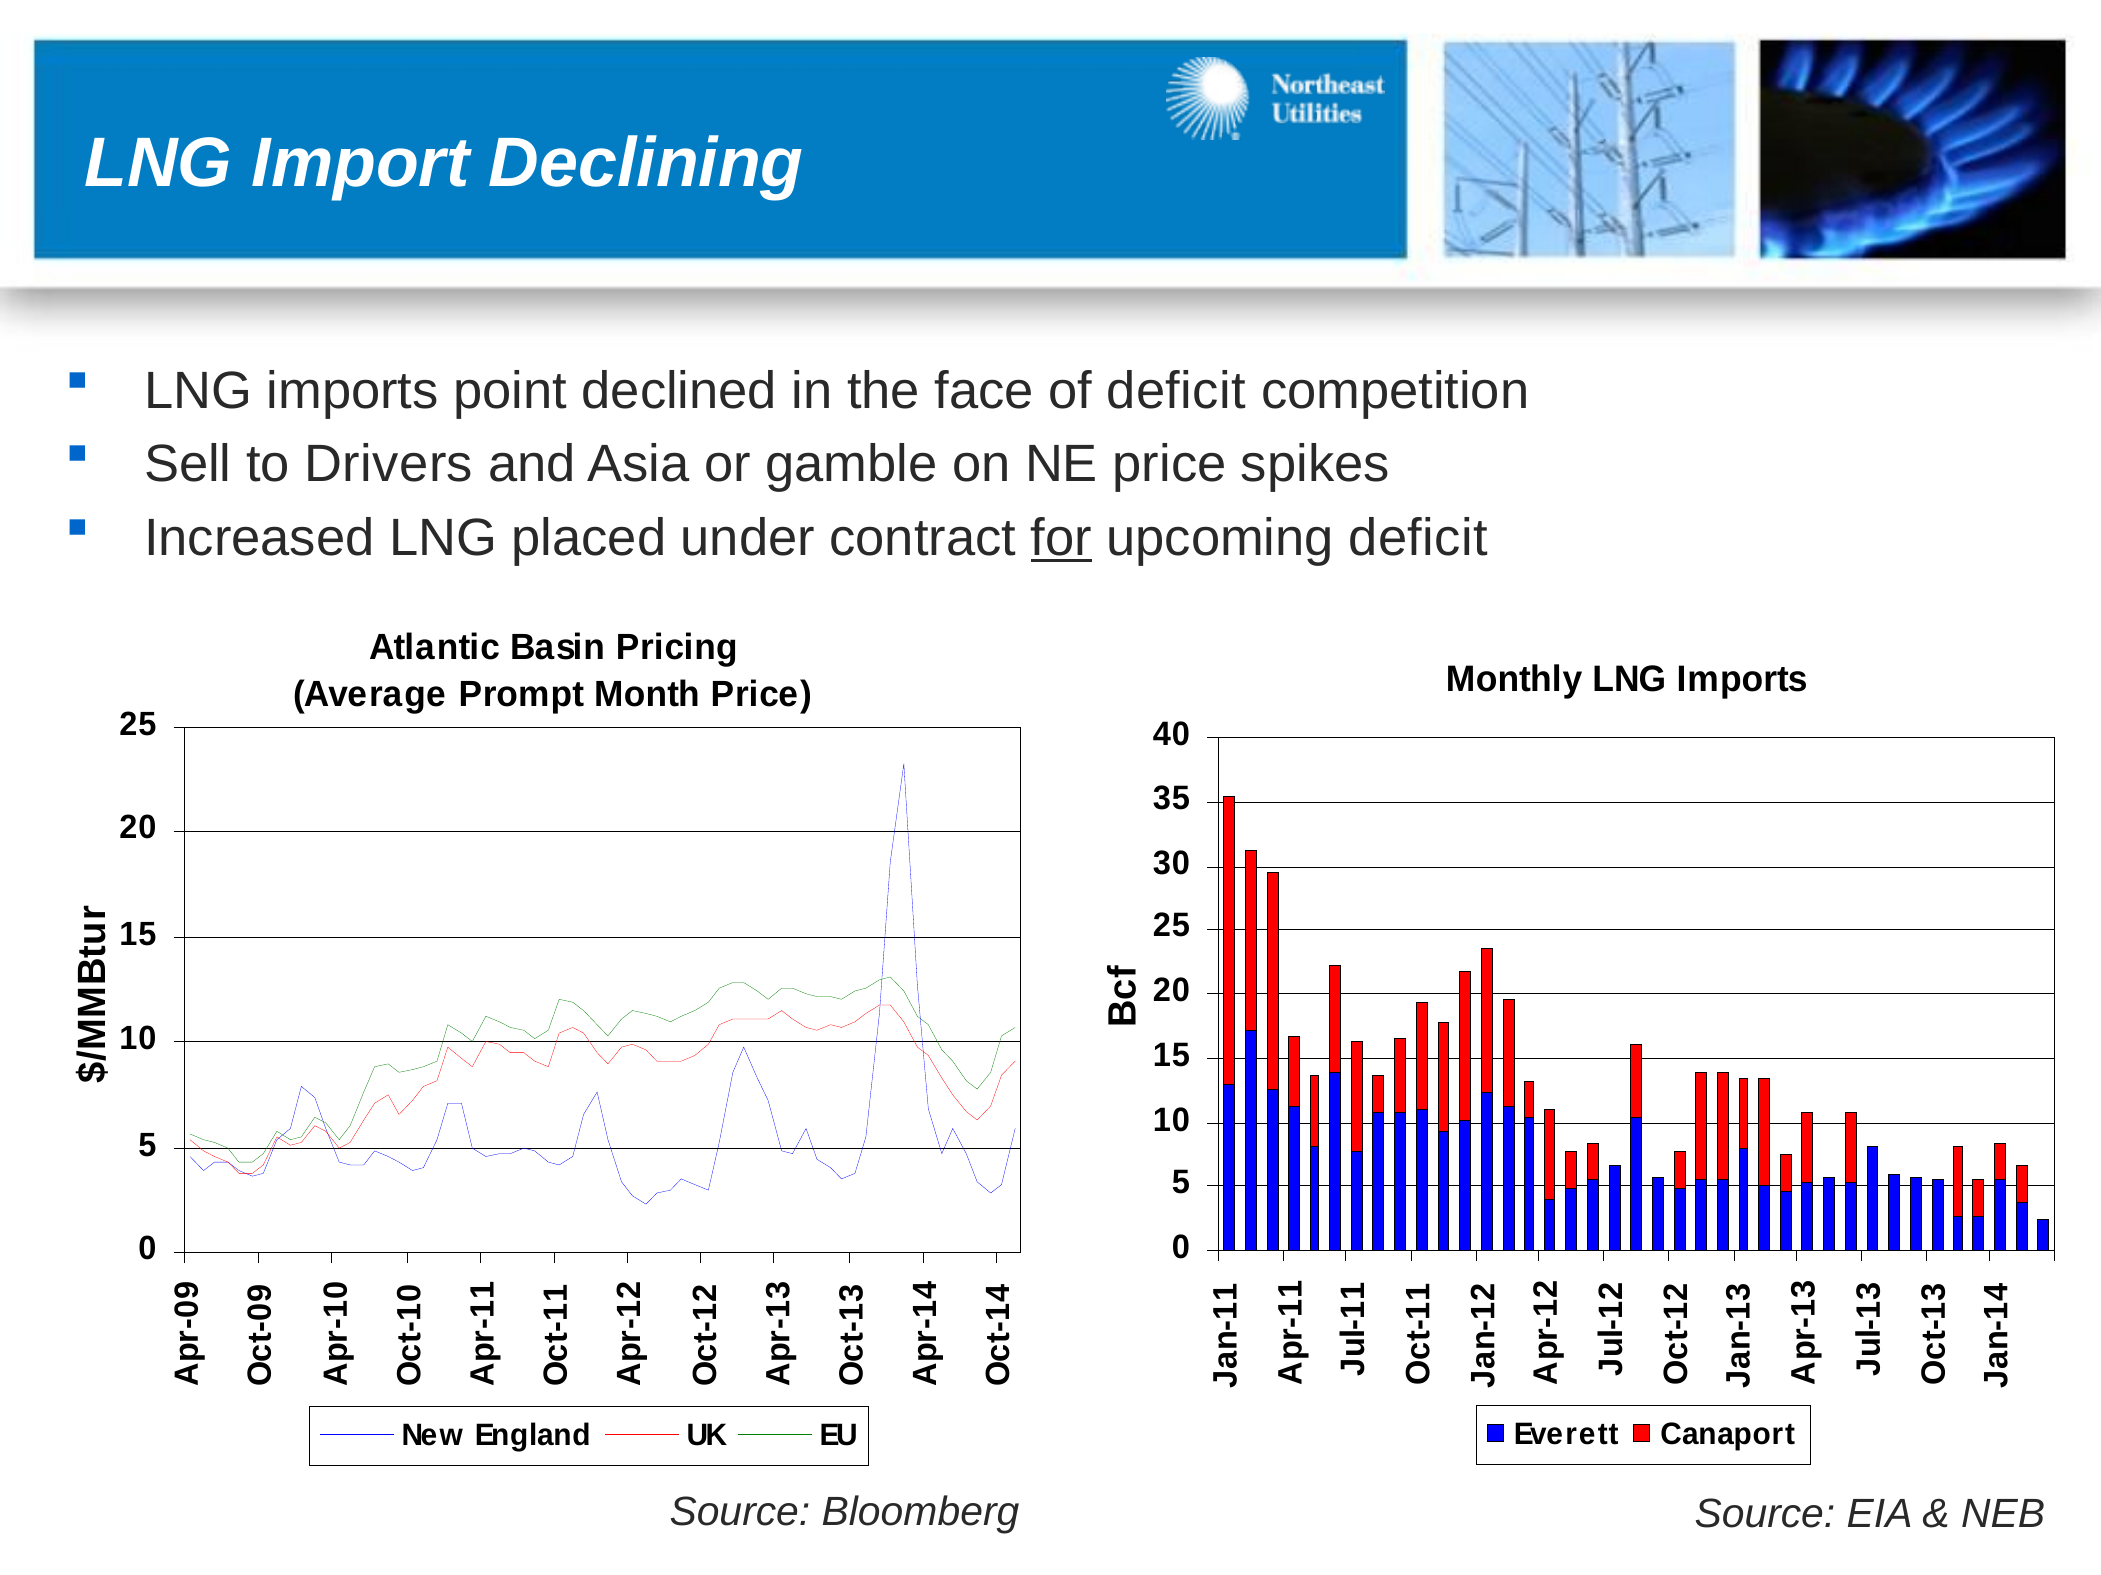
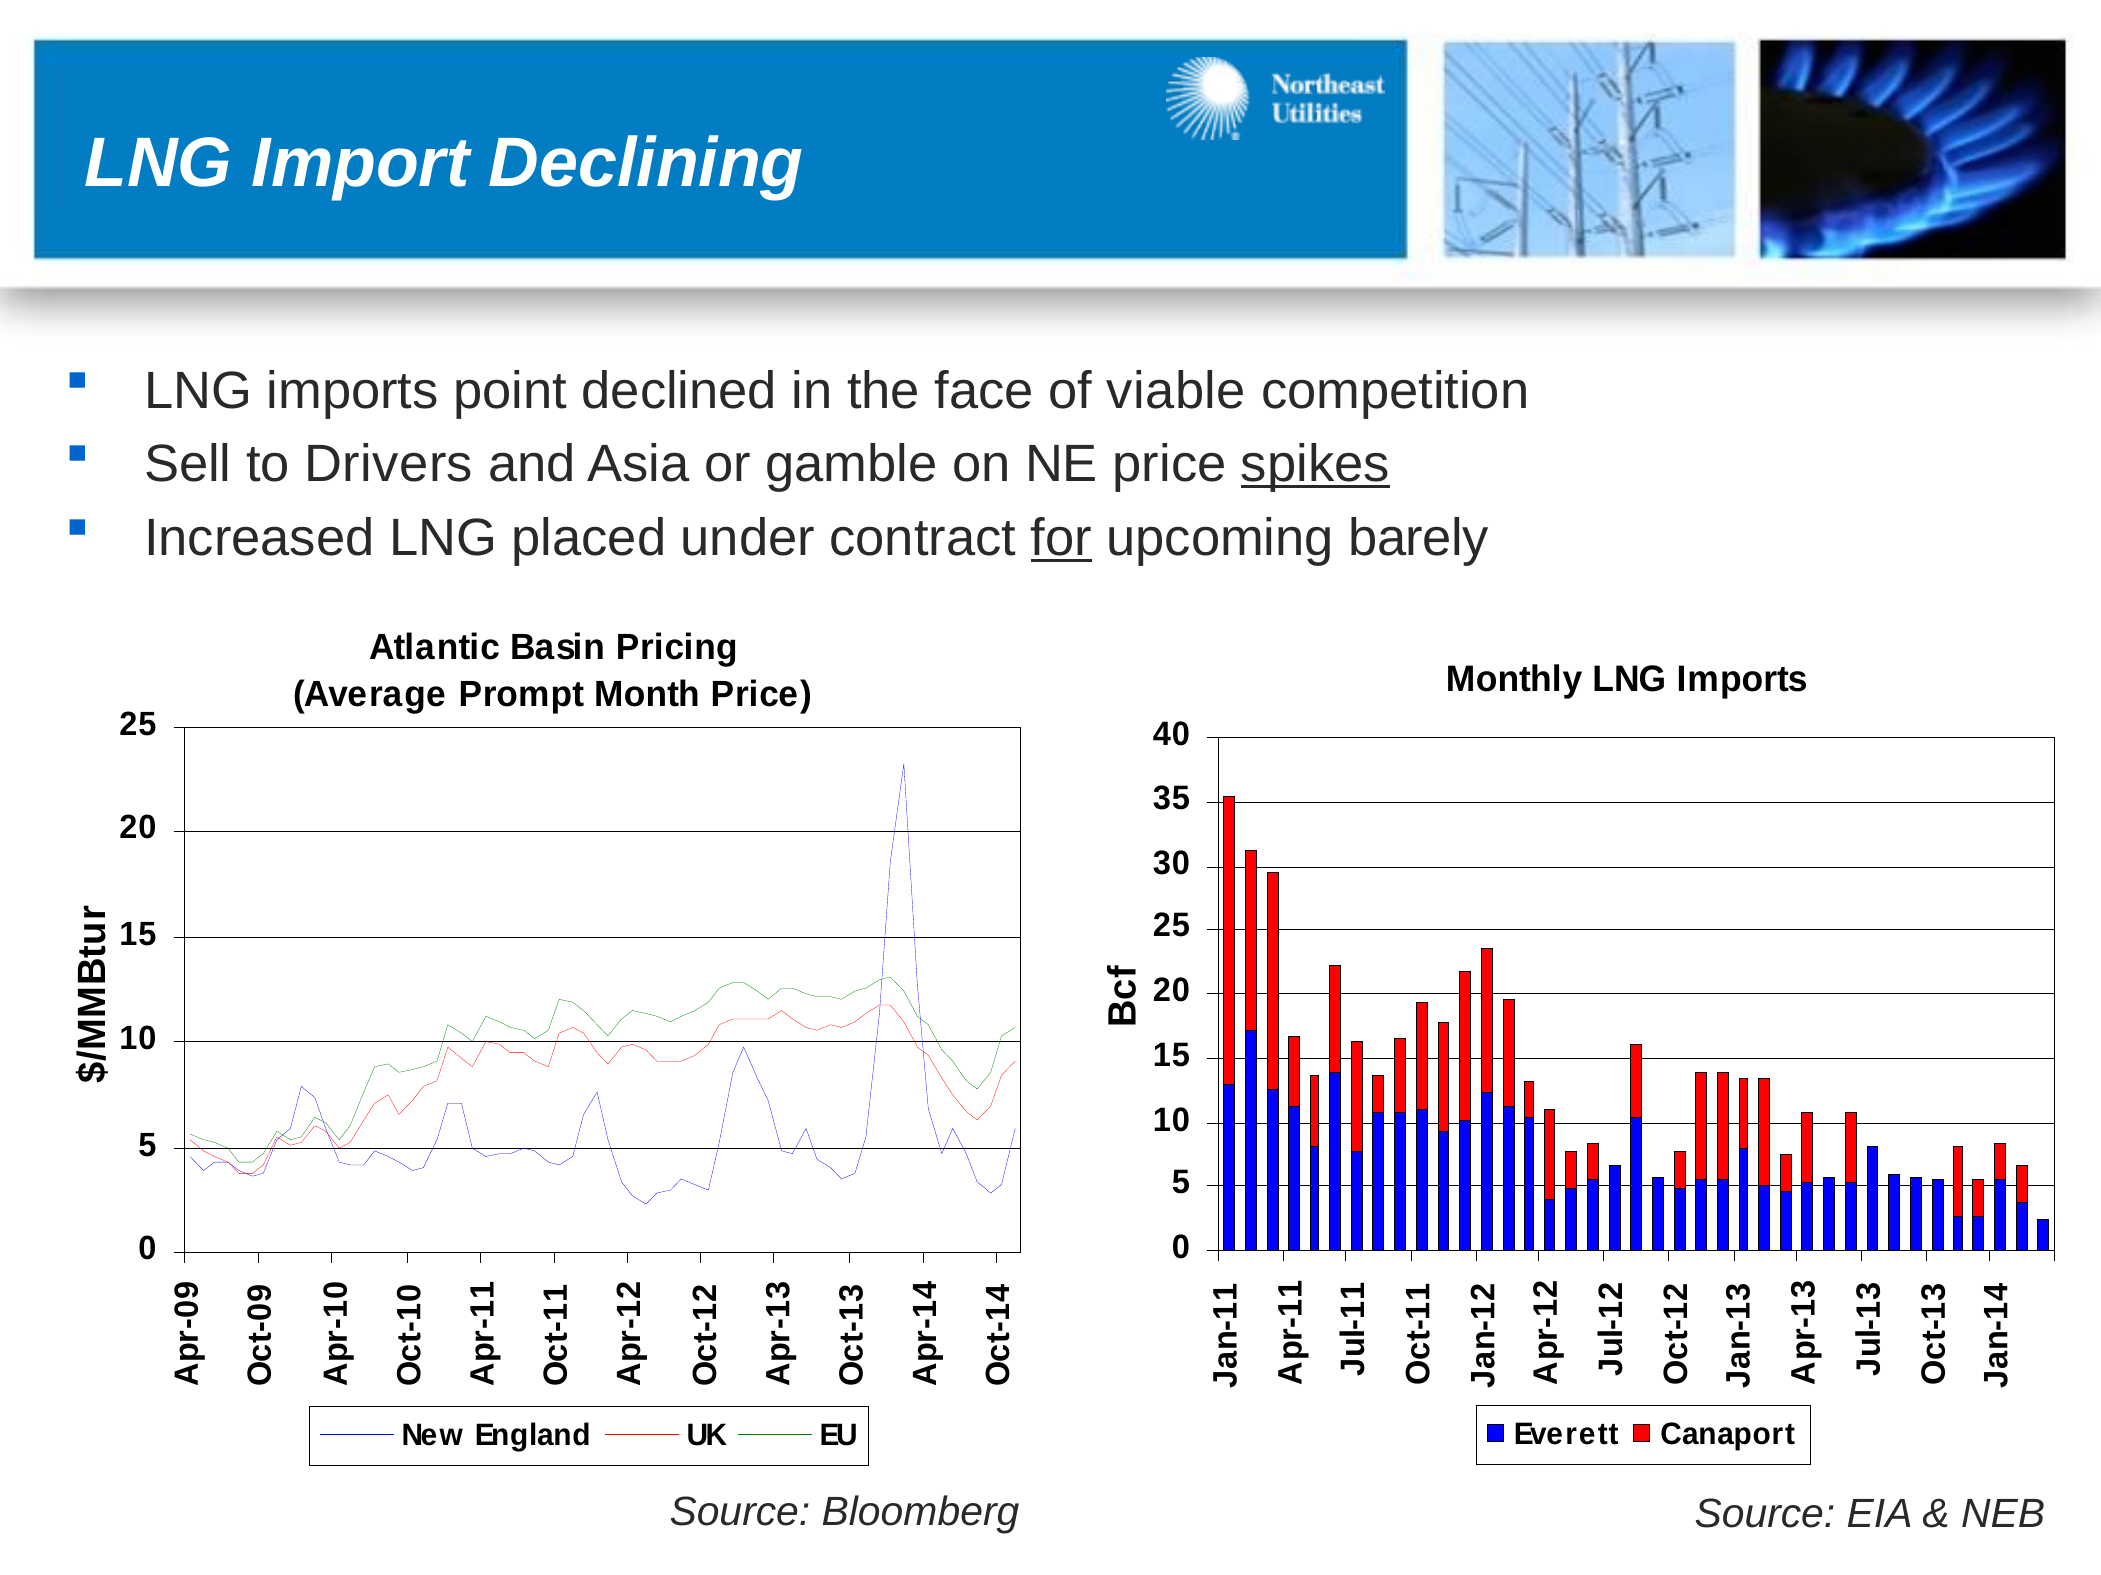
of deficit: deficit -> viable
spikes underline: none -> present
upcoming deficit: deficit -> barely
